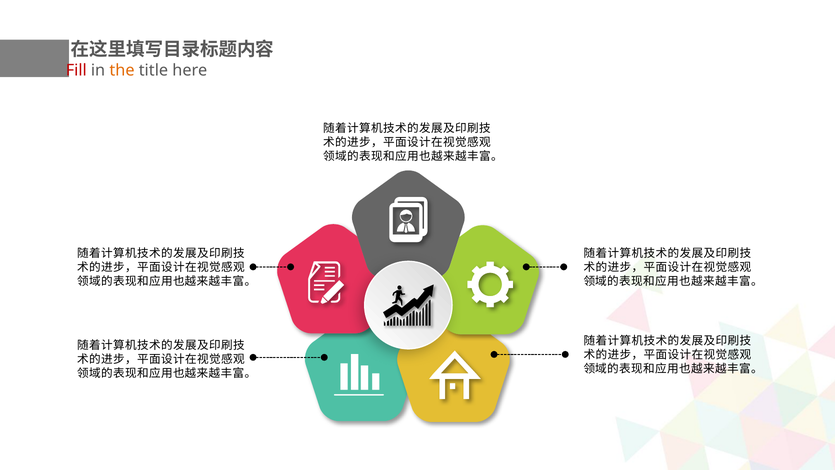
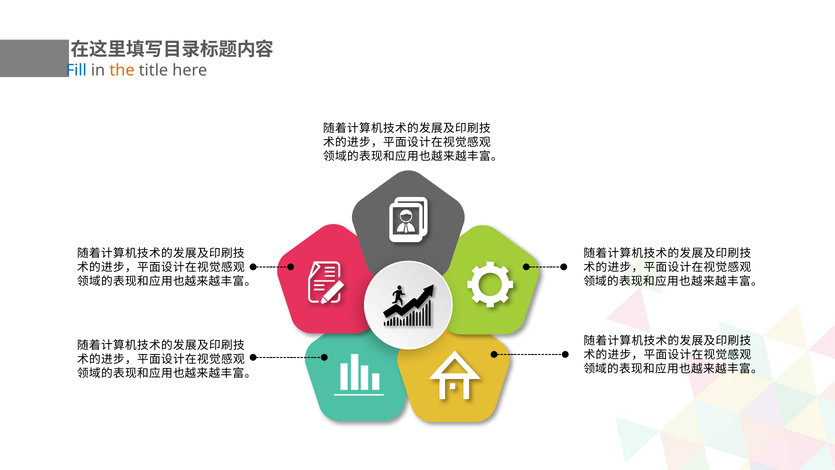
Fill colour: red -> blue
